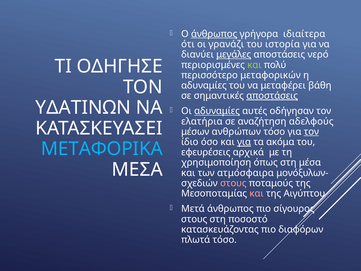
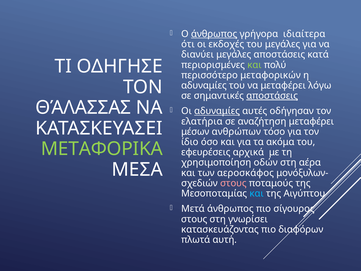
γρανάζι: γρανάζι -> εκδοχές
του ιστορία: ιστορία -> μεγάλες
μεγάλες at (234, 55) underline: present -> none
νερό: νερό -> κατά
βάθη: βάθη -> λόγω
ΥΔΑΤΙΝΩΝ: ΥΔΑΤΙΝΩΝ -> ΘΆΛΑΣΣΑΣ
αναζήτηση αδελφούς: αδελφούς -> μεταφέρει
τον at (311, 132) underline: present -> none
για at (244, 142) underline: present -> none
ΜΕΤΑΦΟΡΙΚΑ colour: light blue -> light green
όπως: όπως -> οδών
μέσα: μέσα -> αέρα
ατμόσφαιρα: ατμόσφαιρα -> αεροσκάφος
και at (257, 193) colour: pink -> light blue
ποσοστό: ποσοστό -> γνωρίσει
πλωτά τόσο: τόσο -> αυτή
